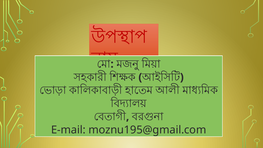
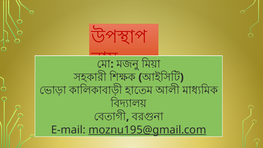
moznu195@gmail.com underline: none -> present
